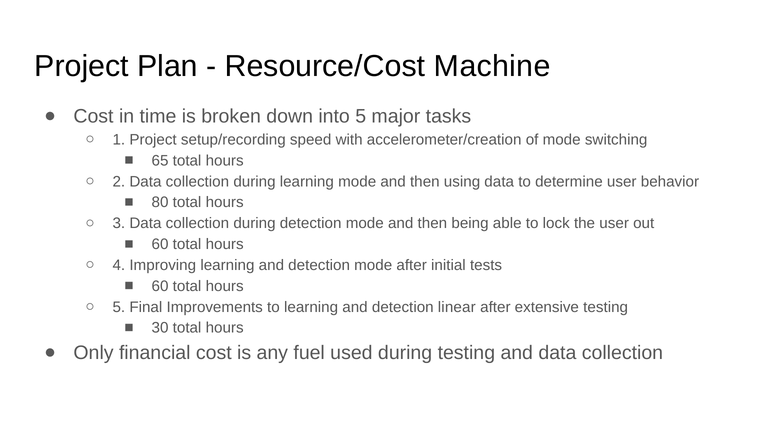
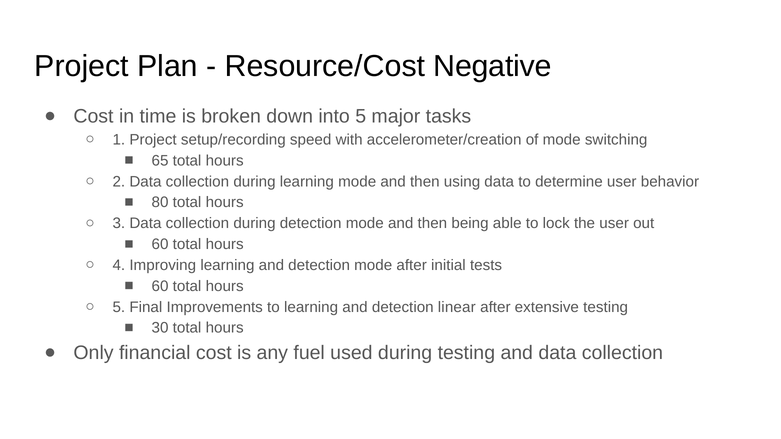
Machine: Machine -> Negative
